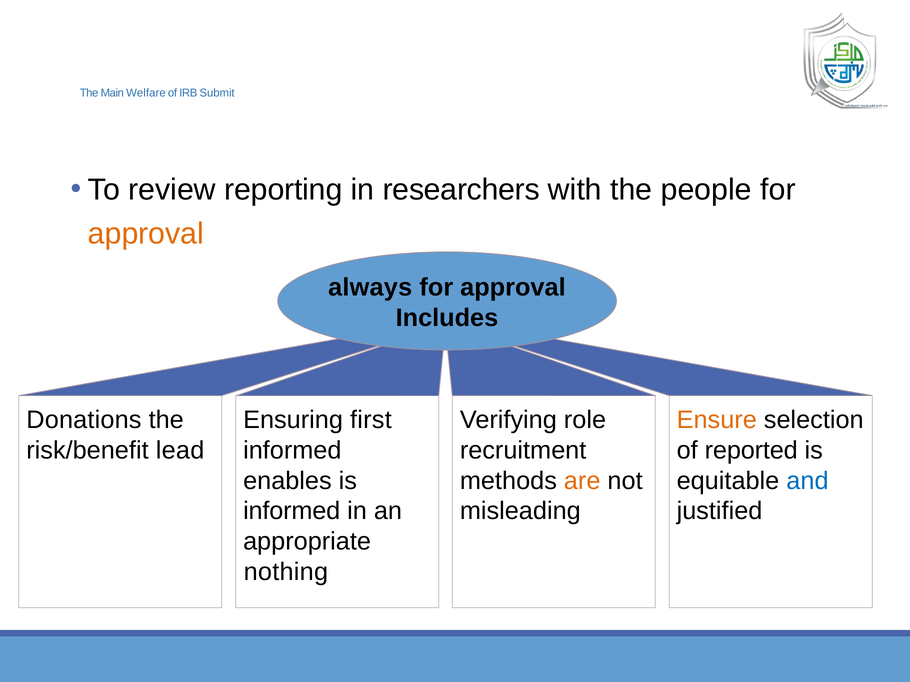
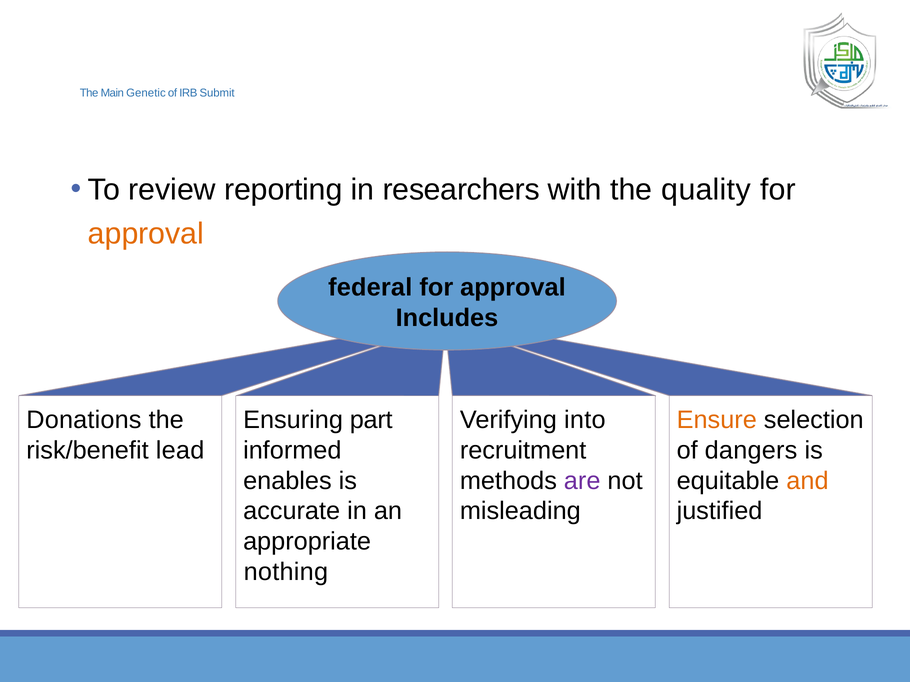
Welfare: Welfare -> Genetic
people: people -> quality
always: always -> federal
first: first -> part
role: role -> into
reported: reported -> dangers
are colour: orange -> purple
and colour: blue -> orange
informed at (292, 511): informed -> accurate
